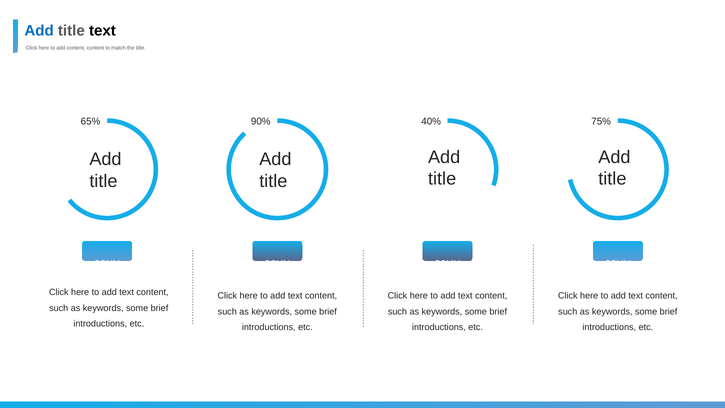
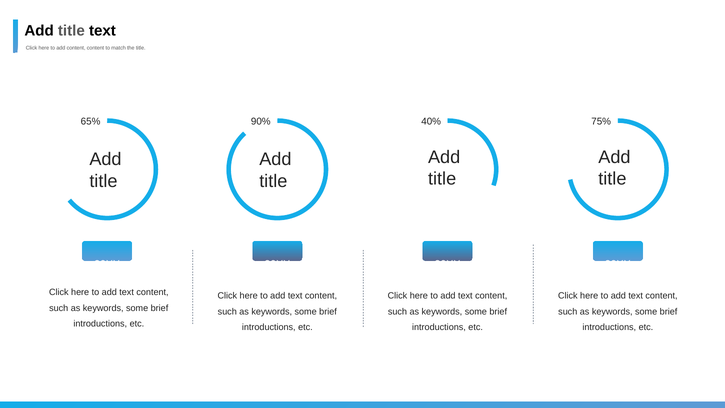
Add at (39, 31) colour: blue -> black
